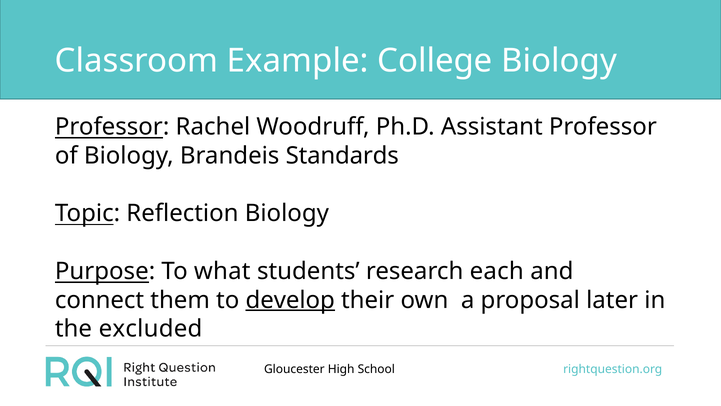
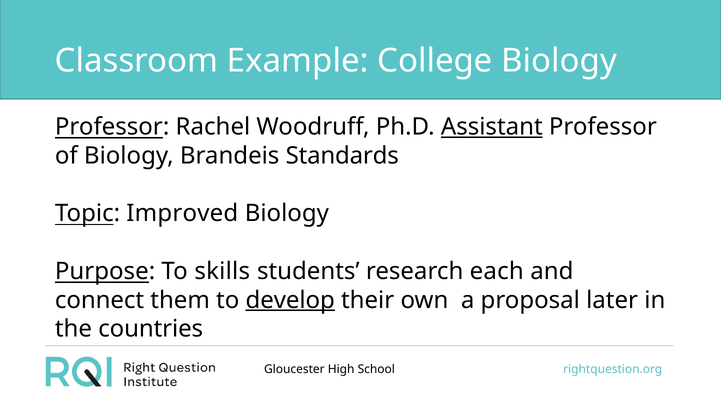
Assistant underline: none -> present
Reflection: Reflection -> Improved
what: what -> skills
excluded: excluded -> countries
